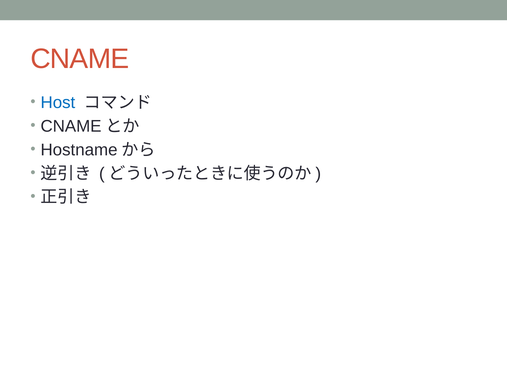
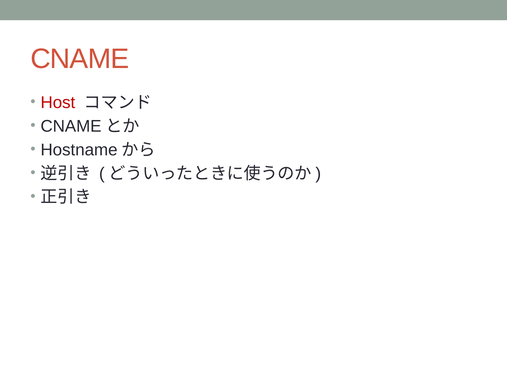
Host colour: blue -> red
